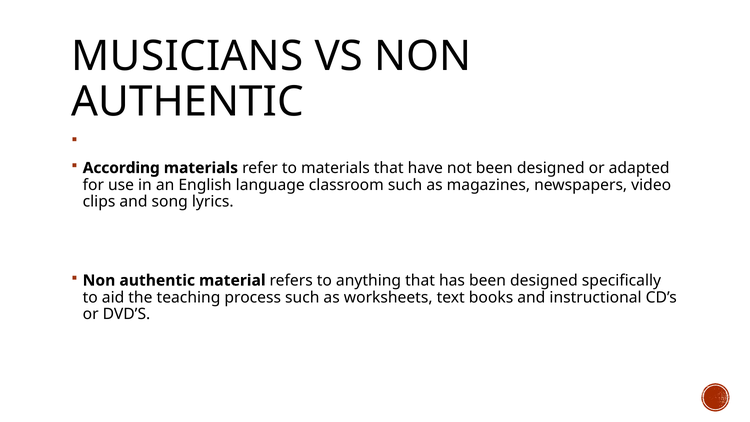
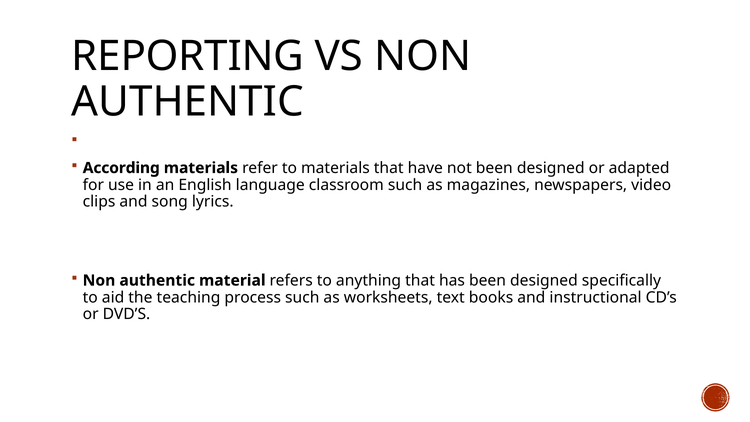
MUSICIANS: MUSICIANS -> REPORTING
